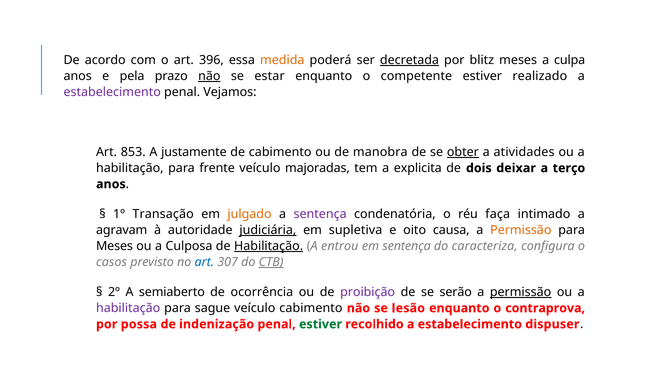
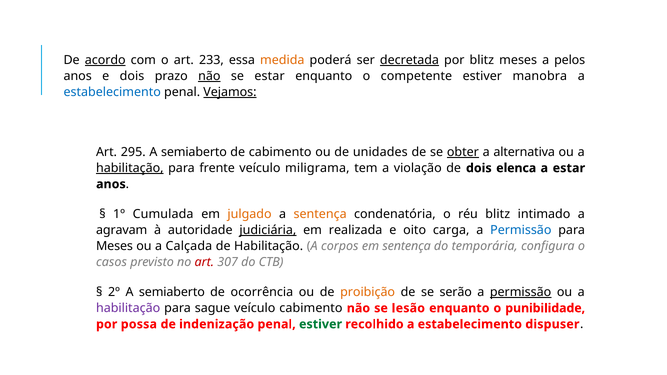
acordo underline: none -> present
396: 396 -> 233
culpa: culpa -> pelos
e pela: pela -> dois
realizado: realizado -> manobra
estabelecimento at (112, 92) colour: purple -> blue
Vejamos underline: none -> present
853: 853 -> 295
justamente at (194, 152): justamente -> semiaberto
manobra: manobra -> unidades
atividades: atividades -> alternativa
habilitação at (130, 168) underline: none -> present
majoradas: majoradas -> miligrama
explicita: explicita -> violação
deixar: deixar -> elenca
a terço: terço -> estar
Transação: Transação -> Cumulada
sentença at (320, 214) colour: purple -> orange
réu faça: faça -> blitz
supletiva: supletiva -> realizada
causa: causa -> carga
Permissão at (521, 230) colour: orange -> blue
Culposa: Culposa -> Calçada
Habilitação at (269, 246) underline: present -> none
entrou: entrou -> corpos
caracteriza: caracteriza -> temporária
art at (204, 262) colour: blue -> red
CTB underline: present -> none
proibição colour: purple -> orange
contraprova: contraprova -> punibilidade
